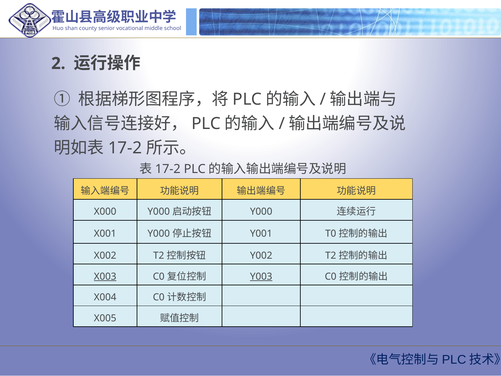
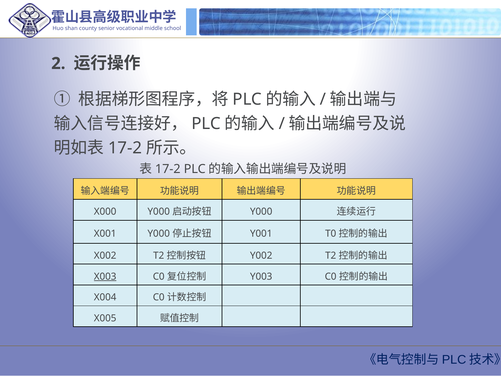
Y003 underline: present -> none
